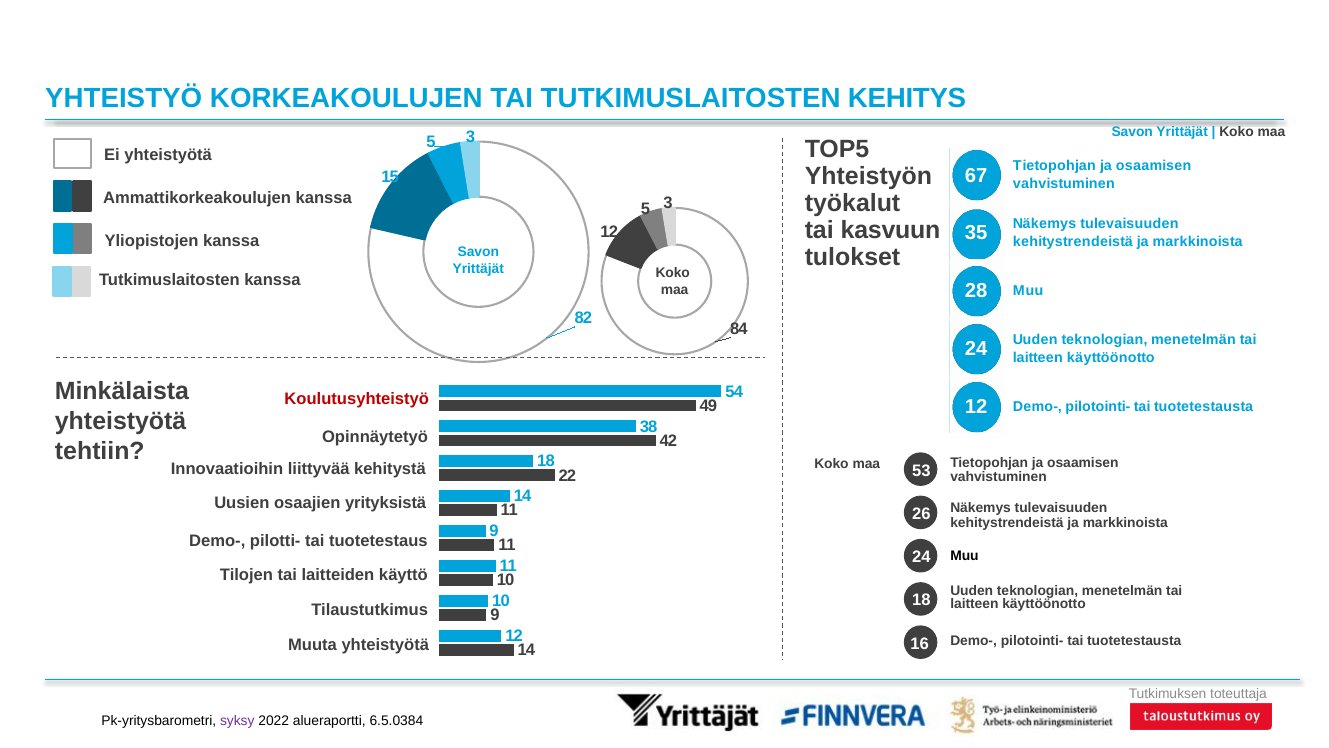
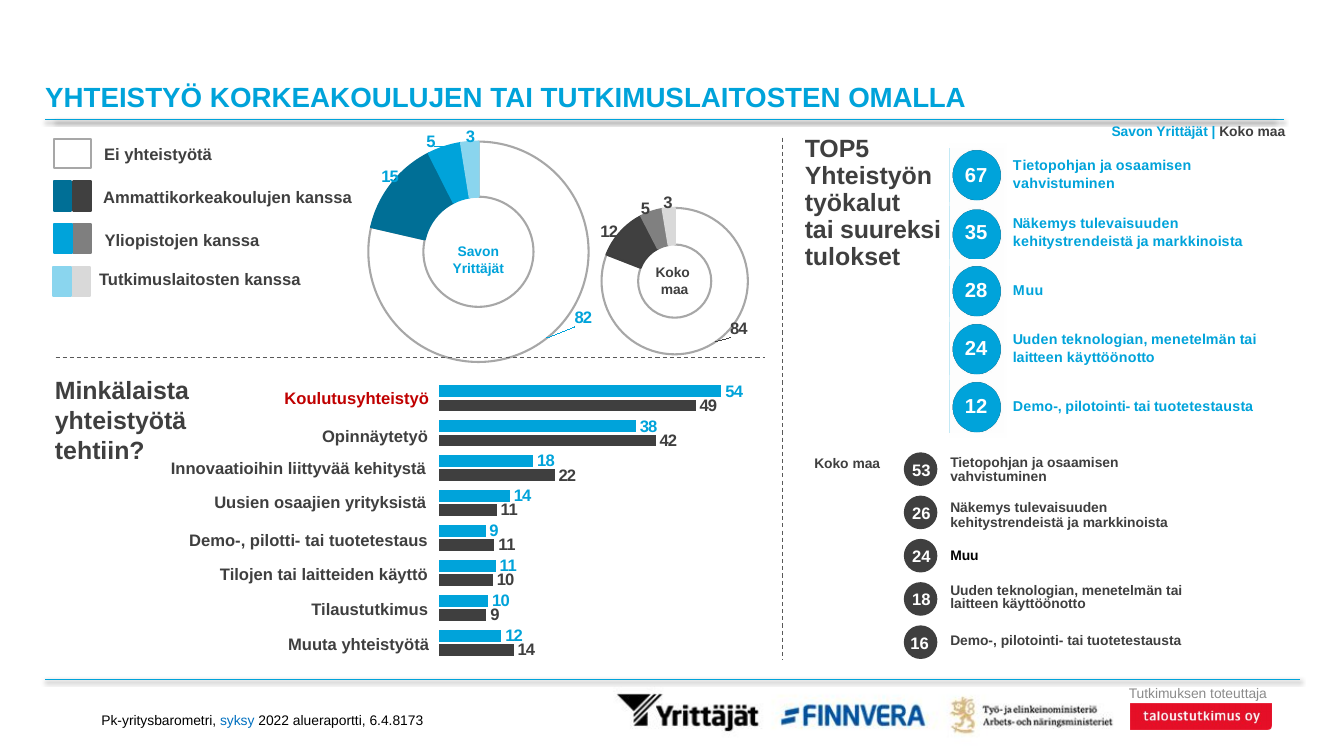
KEHITYS: KEHITYS -> OMALLA
kasvuun: kasvuun -> suureksi
syksy colour: purple -> blue
6.5.0384: 6.5.0384 -> 6.4.8173
